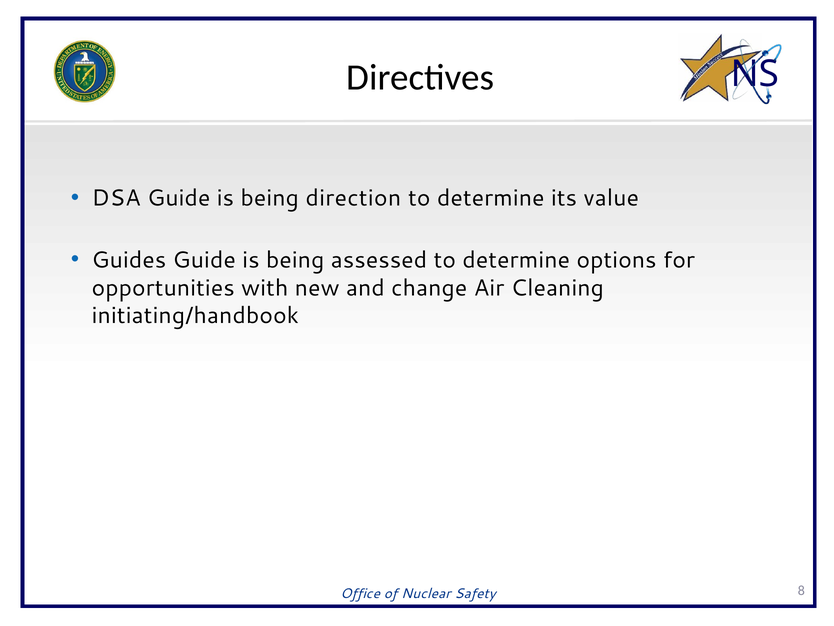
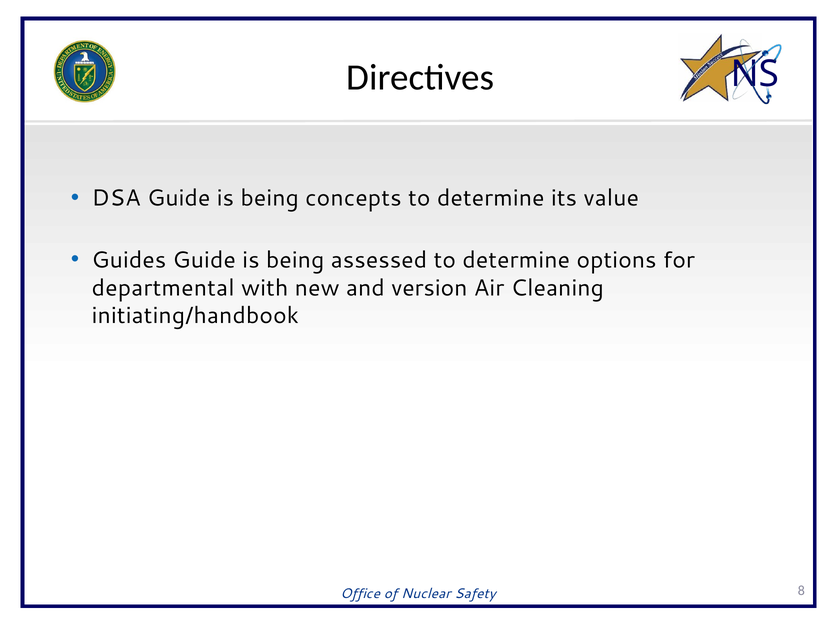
direction: direction -> concepts
opportunities: opportunities -> departmental
change: change -> version
